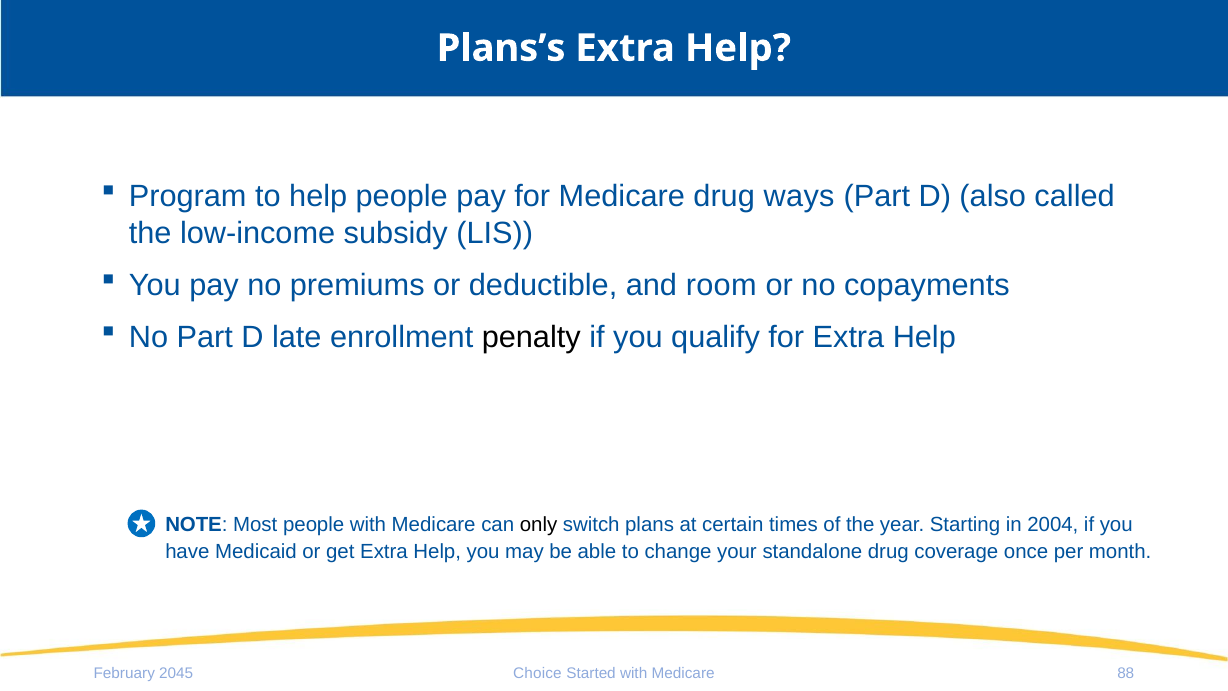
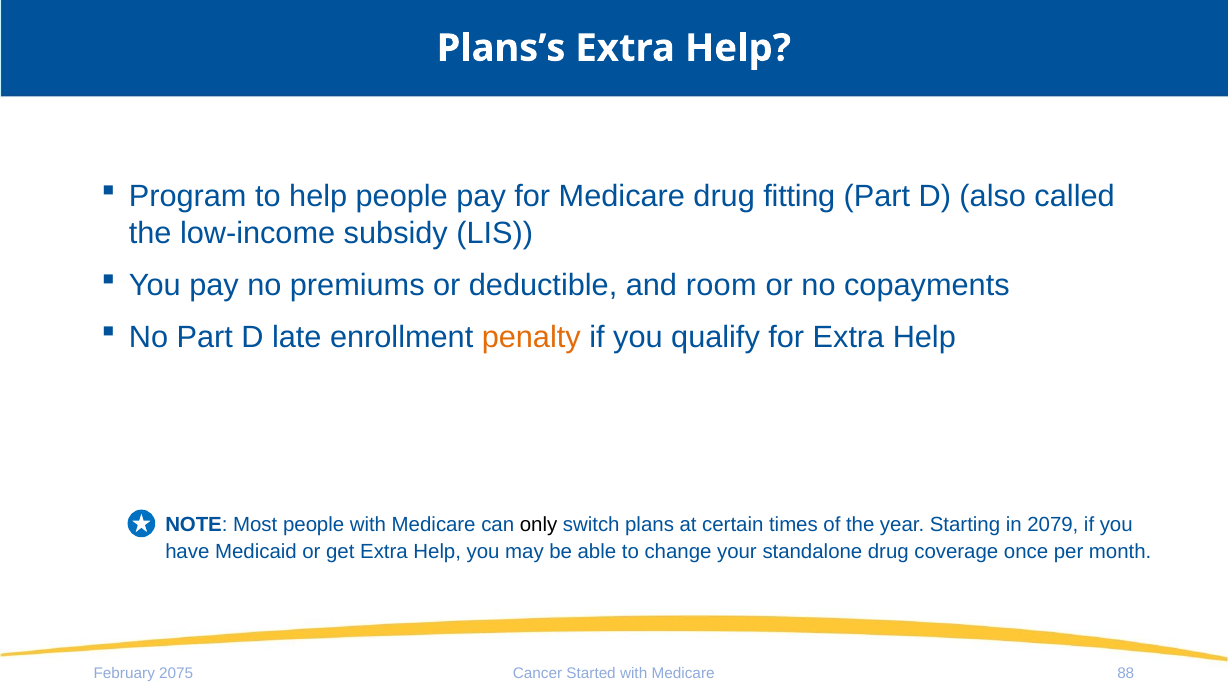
ways: ways -> fitting
penalty colour: black -> orange
2004: 2004 -> 2079
2045: 2045 -> 2075
Choice: Choice -> Cancer
